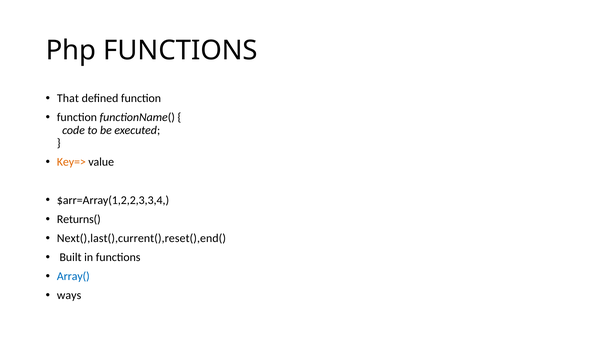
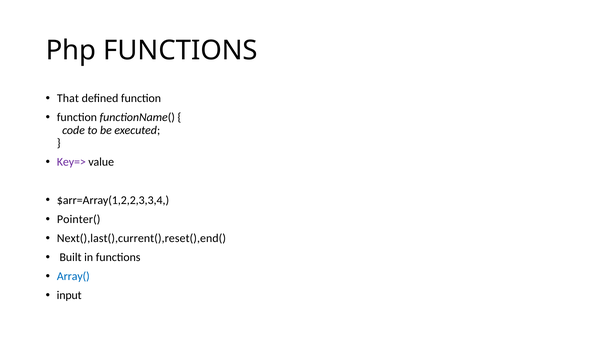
Key=> colour: orange -> purple
Returns(: Returns( -> Pointer(
ways: ways -> input
